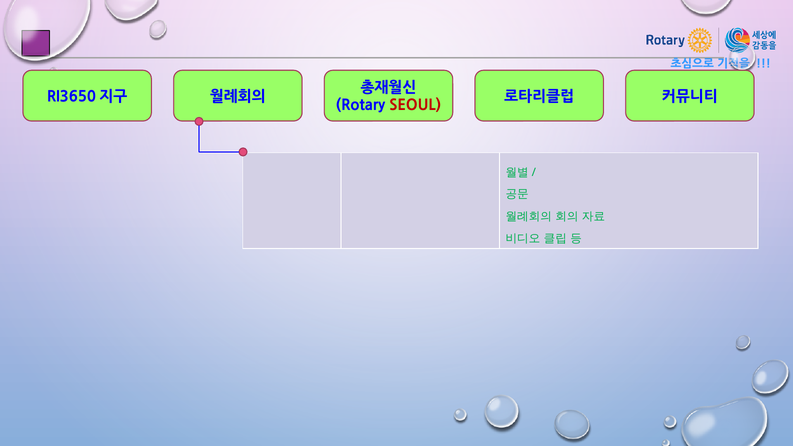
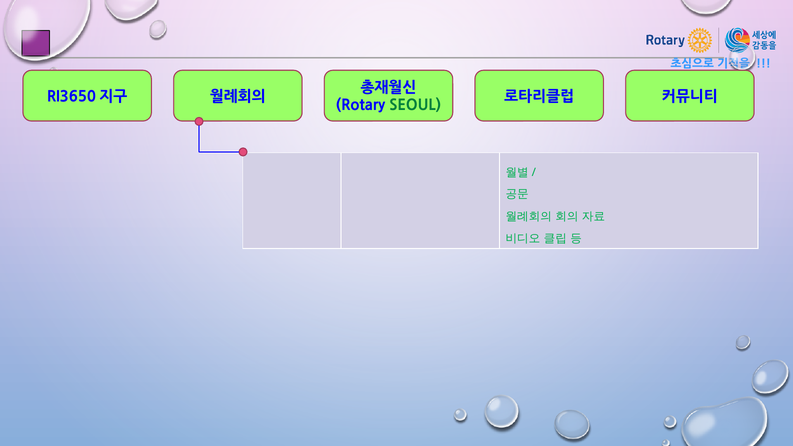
SEOUL colour: red -> green
